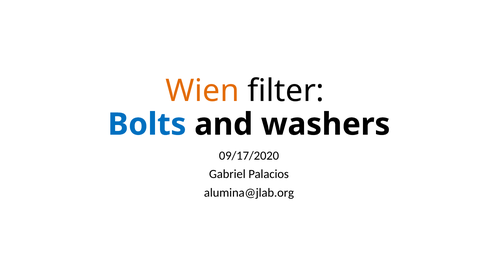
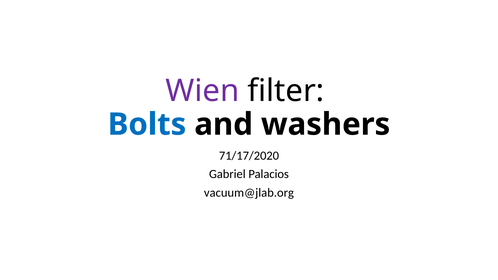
Wien colour: orange -> purple
09/17/2020: 09/17/2020 -> 71/17/2020
alumina@jlab.org: alumina@jlab.org -> vacuum@jlab.org
